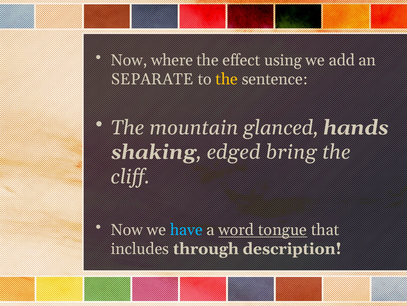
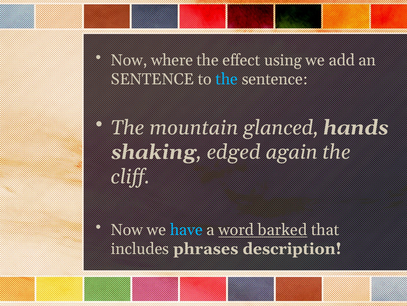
SEPARATE at (152, 79): SEPARATE -> SENTENCE
the at (227, 79) colour: yellow -> light blue
bring: bring -> again
tongue: tongue -> barked
through: through -> phrases
